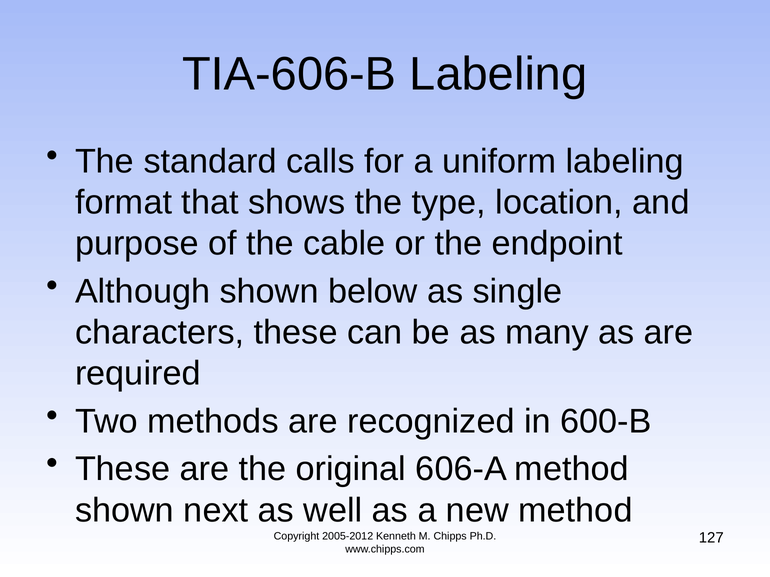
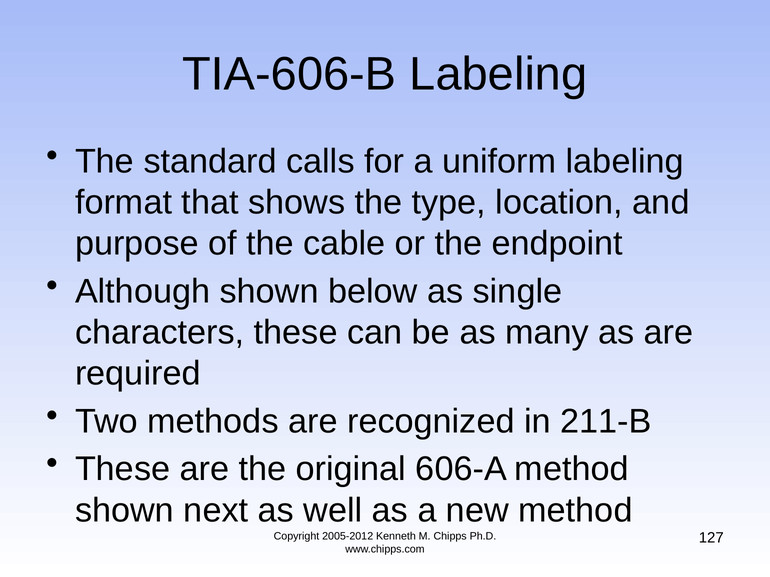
600-B: 600-B -> 211-B
